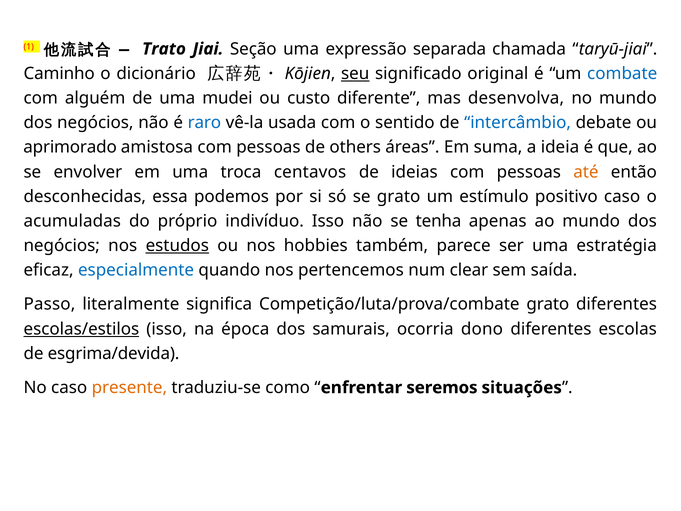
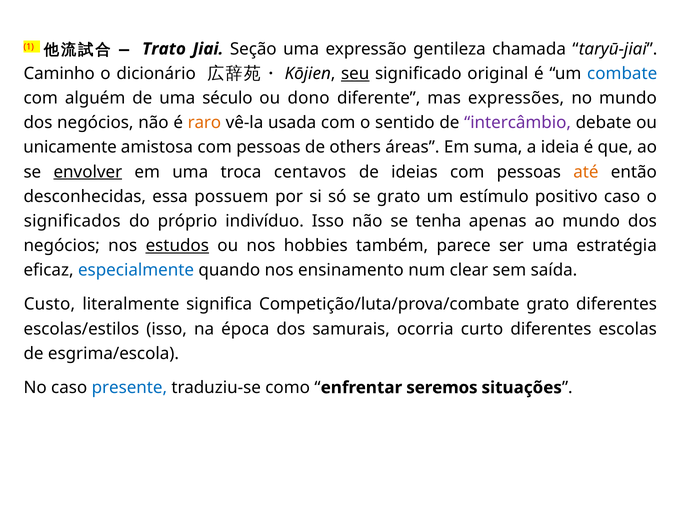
separada: separada -> gentileza
mudei: mudei -> século
custo: custo -> dono
desenvolva: desenvolva -> expressões
raro colour: blue -> orange
intercâmbio colour: blue -> purple
aprimorado: aprimorado -> unicamente
envolver underline: none -> present
podemos: podemos -> possuem
acumuladas: acumuladas -> significados
pertencemos: pertencemos -> ensinamento
Passo: Passo -> Custo
escolas/estilos underline: present -> none
dono: dono -> curto
esgrima/devida: esgrima/devida -> esgrima/escola
presente colour: orange -> blue
